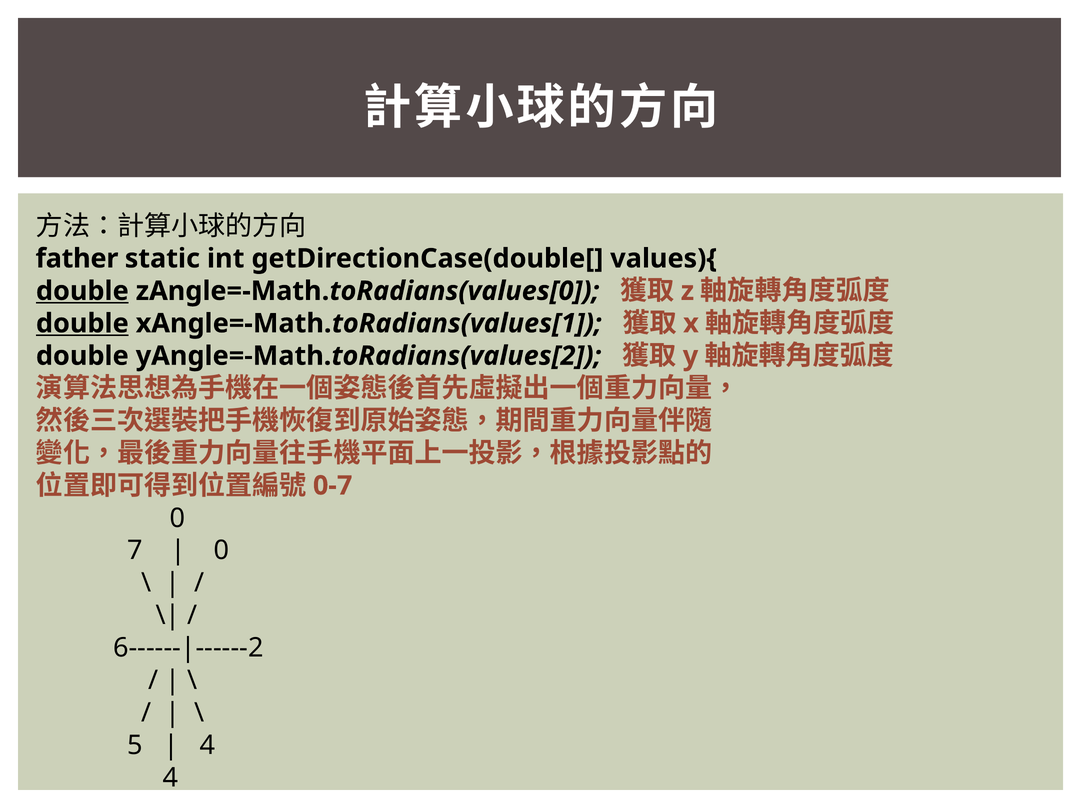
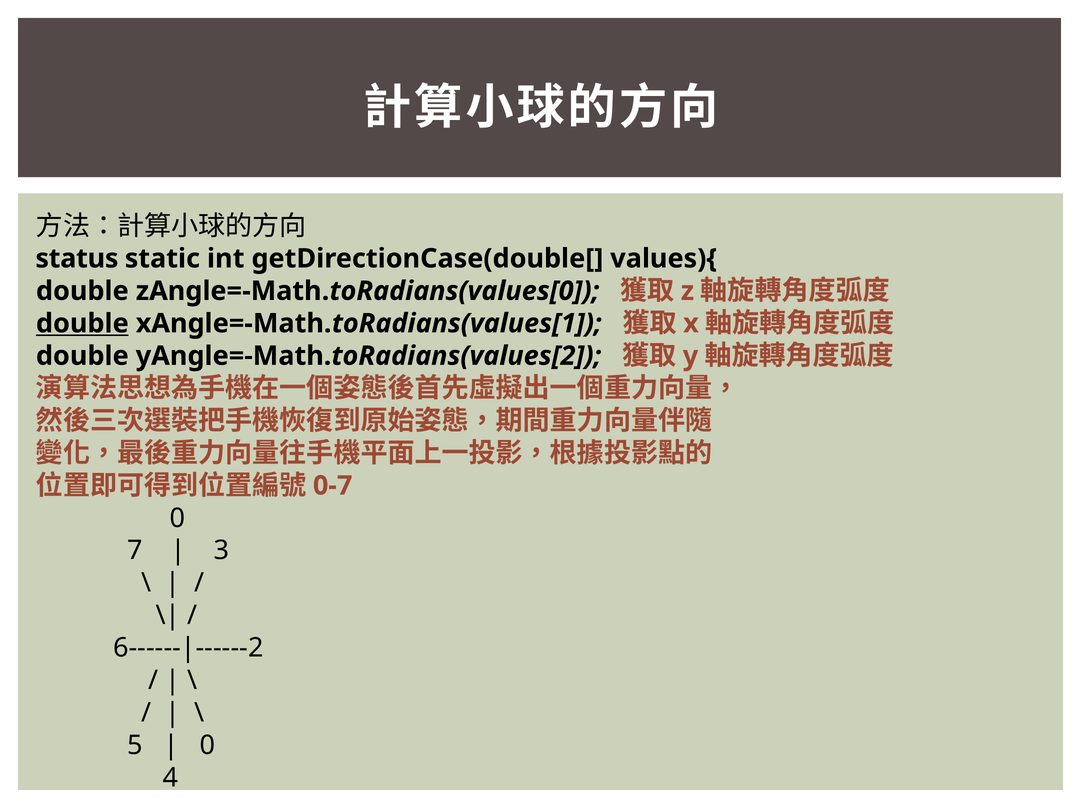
father: father -> status
double at (82, 291) underline: present -> none
0 at (222, 551): 0 -> 3
4 at (208, 746): 4 -> 0
